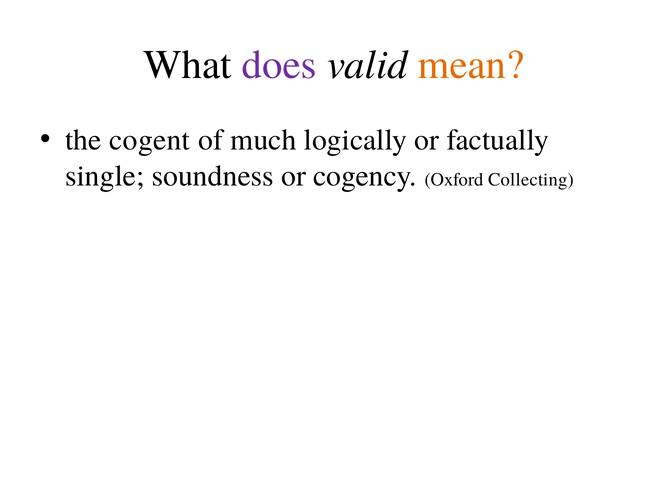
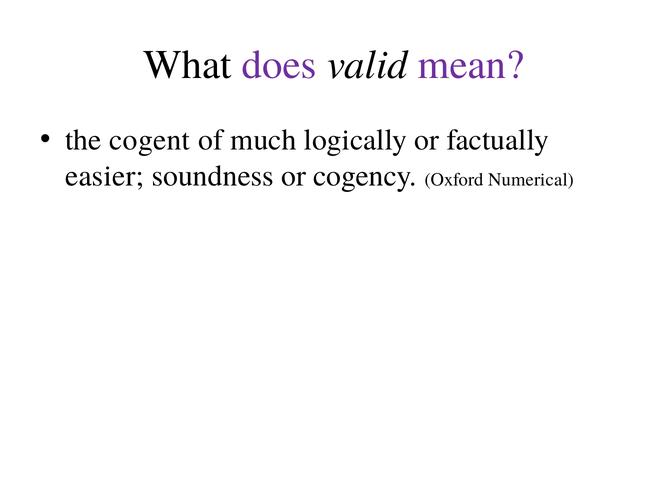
mean colour: orange -> purple
single: single -> easier
Collecting: Collecting -> Numerical
